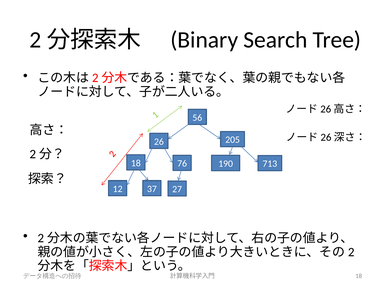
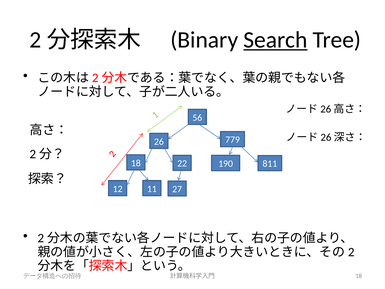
Search underline: none -> present
205: 205 -> 779
76: 76 -> 22
713: 713 -> 811
37: 37 -> 11
